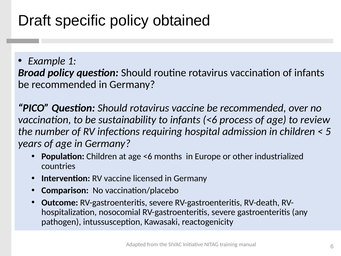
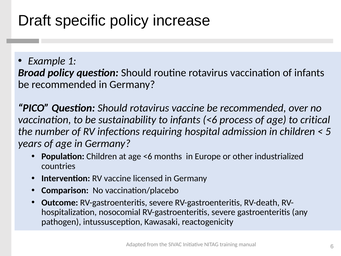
obtained: obtained -> increase
review: review -> critical
